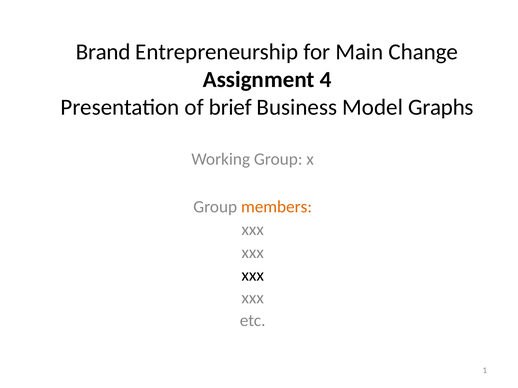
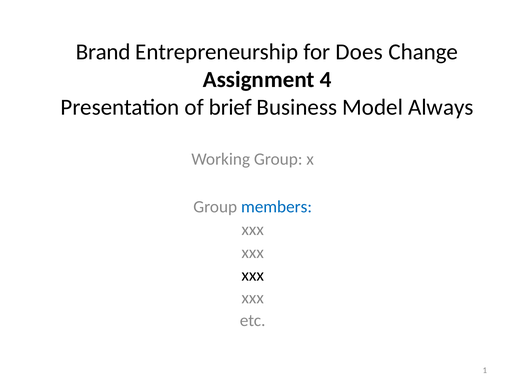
Main: Main -> Does
Graphs: Graphs -> Always
members colour: orange -> blue
